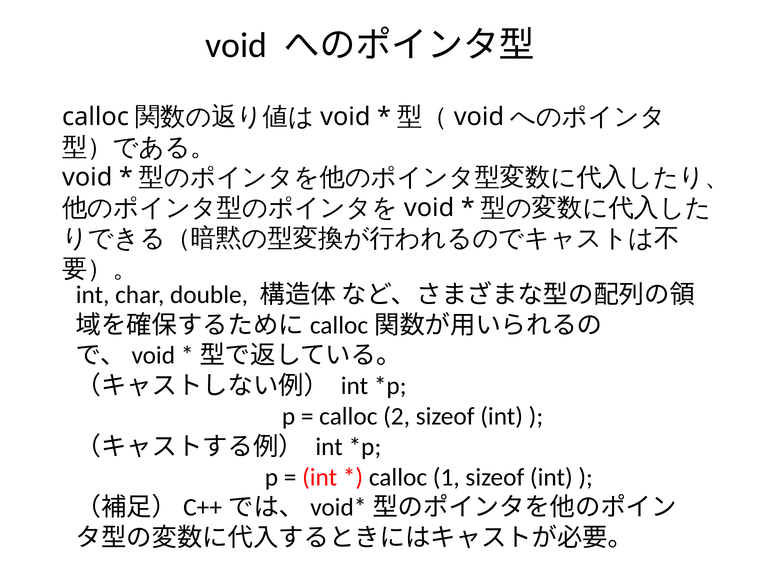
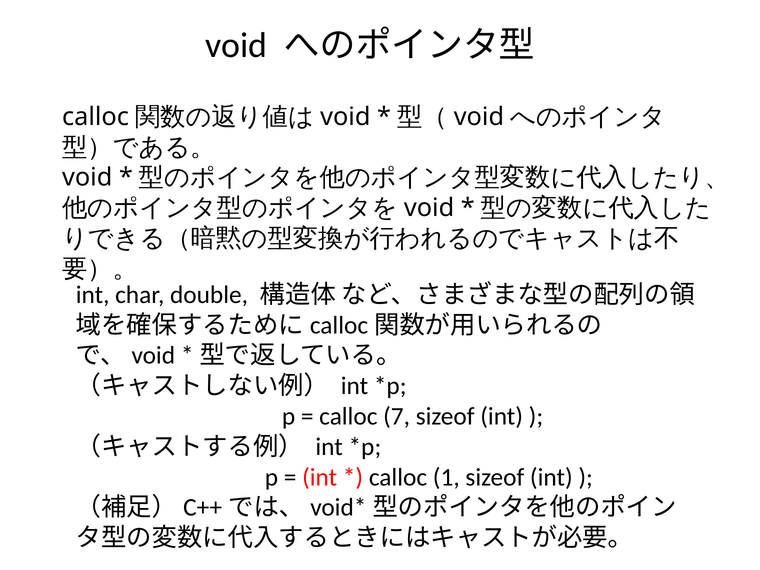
2: 2 -> 7
